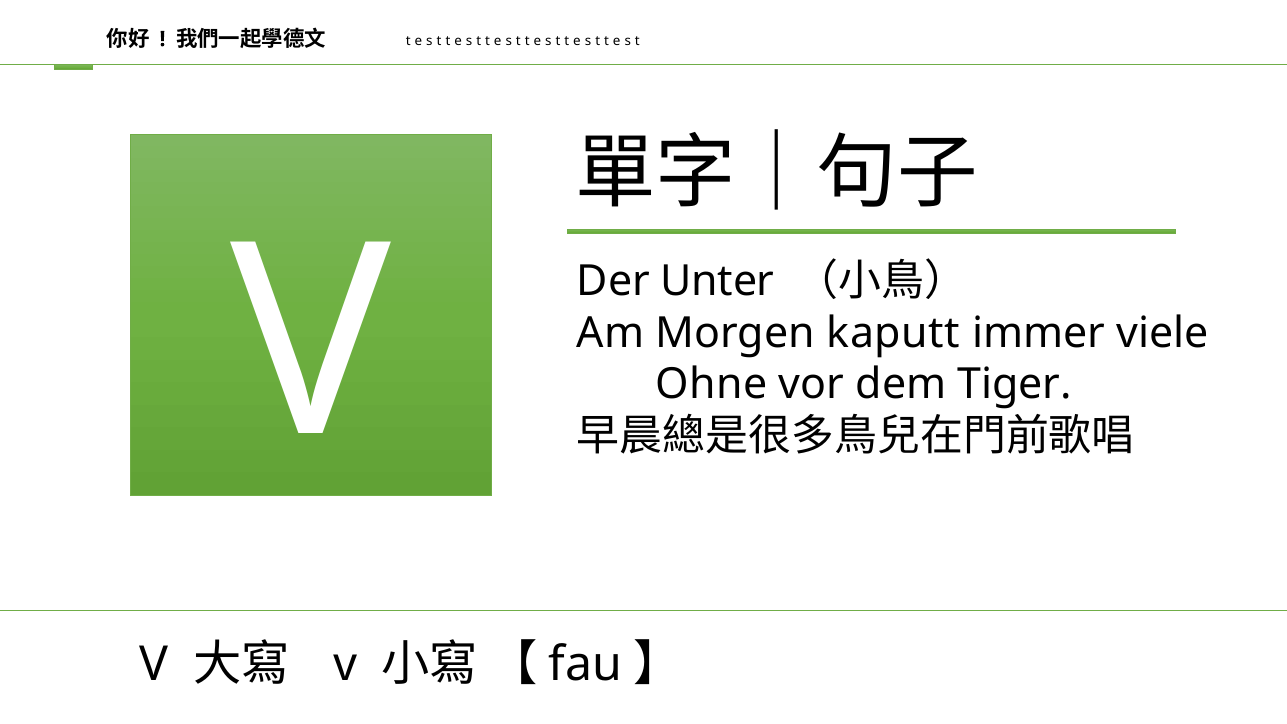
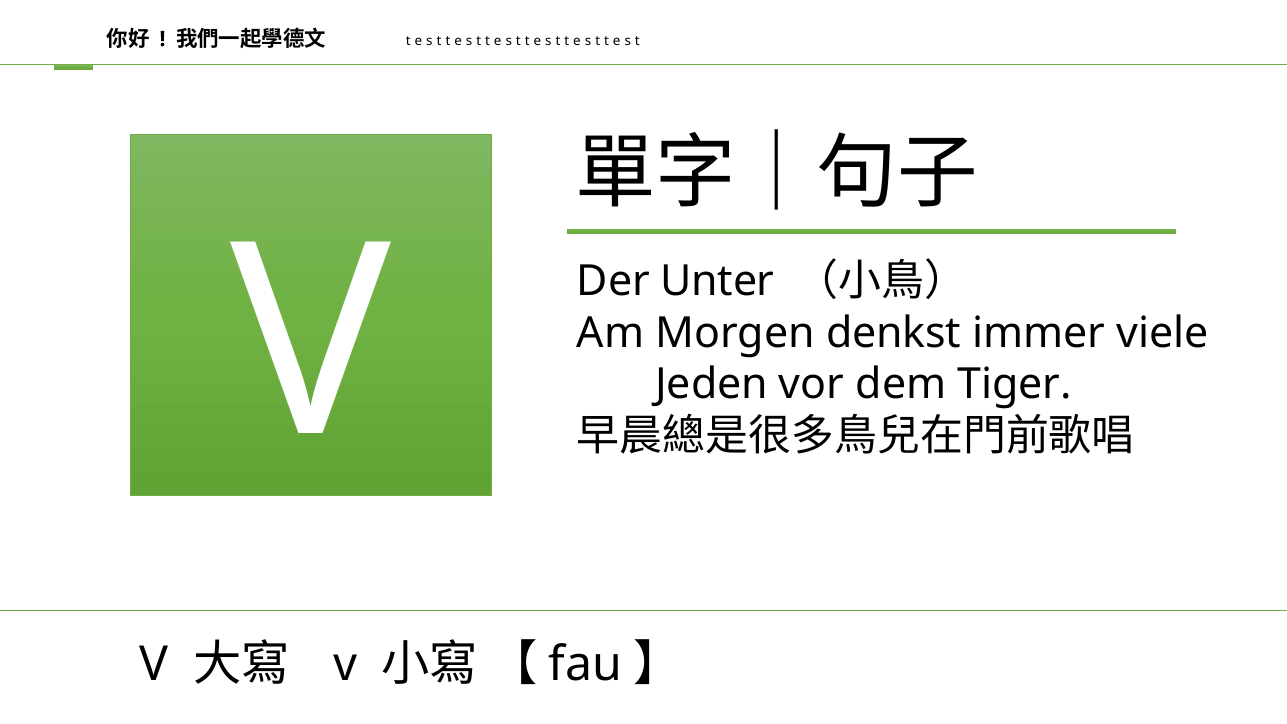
kaputt: kaputt -> denkst
Ohne: Ohne -> Jeden
